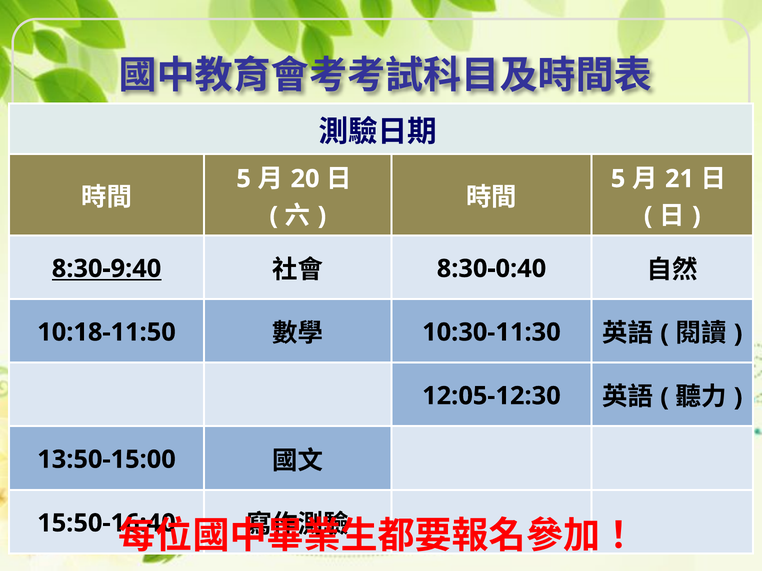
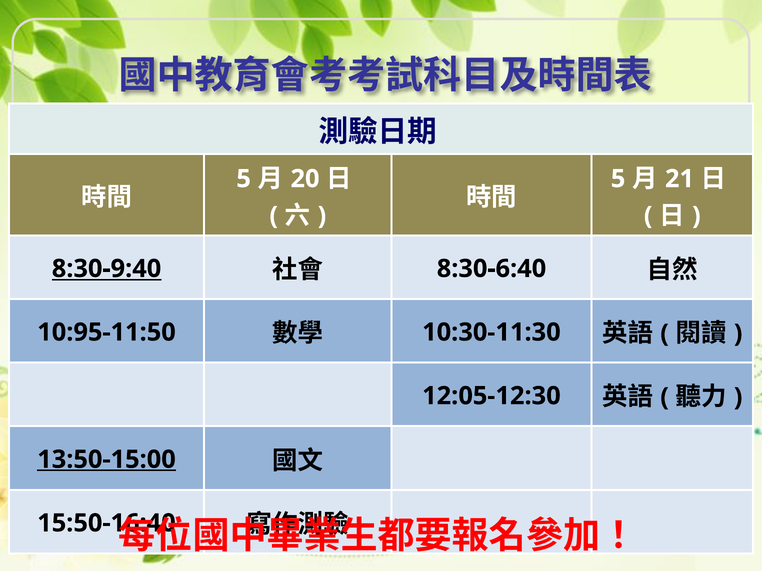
8:30-0:40: 8:30-0:40 -> 8:30-6:40
10:18-11:50: 10:18-11:50 -> 10:95-11:50
13:50-15:00 underline: none -> present
